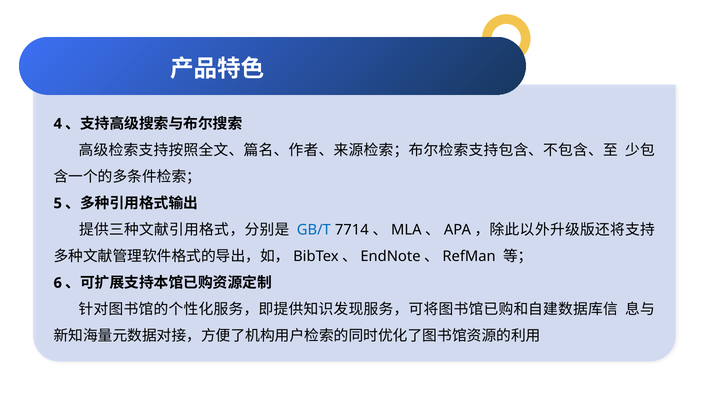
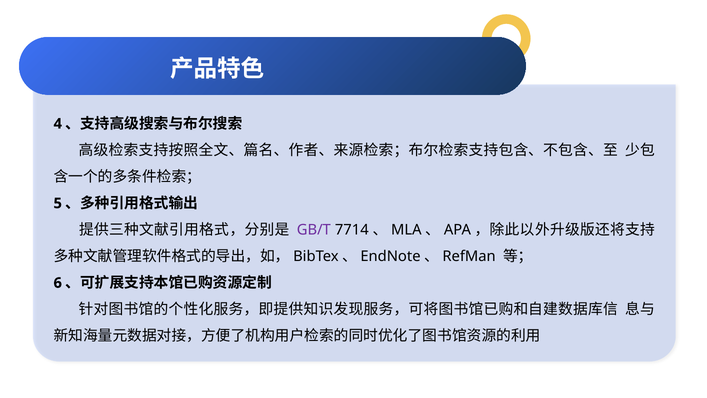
GB/T colour: blue -> purple
